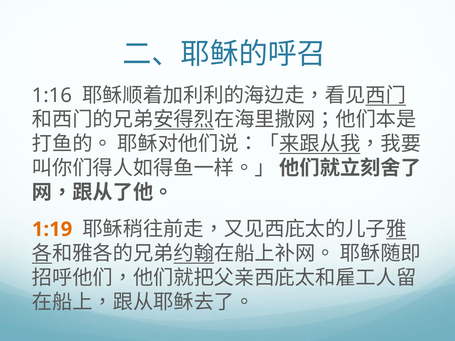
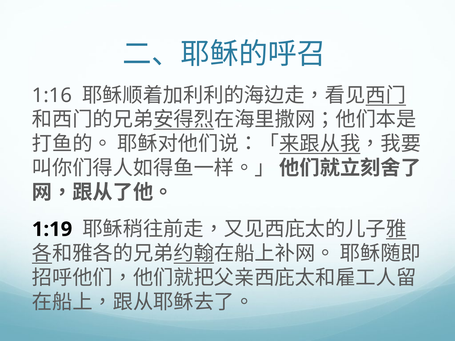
1:19 colour: orange -> black
